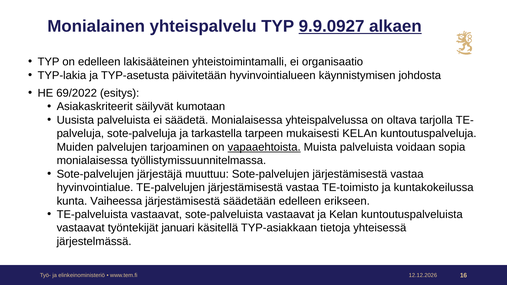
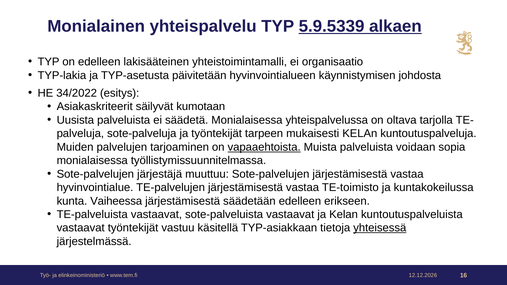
9.9.0927: 9.9.0927 -> 5.9.5339
69/2022: 69/2022 -> 34/2022
ja tarkastella: tarkastella -> työntekijät
januari: januari -> vastuu
yhteisessä underline: none -> present
